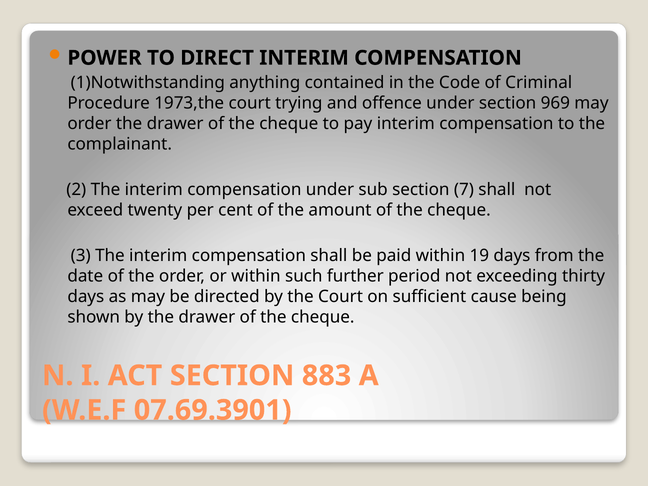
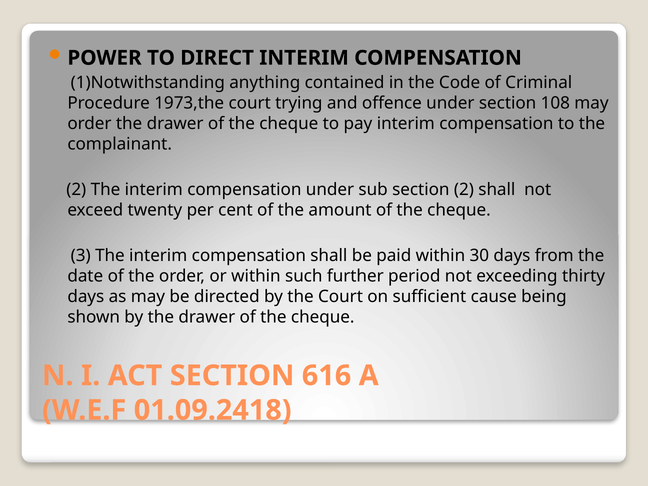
969: 969 -> 108
section 7: 7 -> 2
19: 19 -> 30
883: 883 -> 616
07.69.3901: 07.69.3901 -> 01.09.2418
